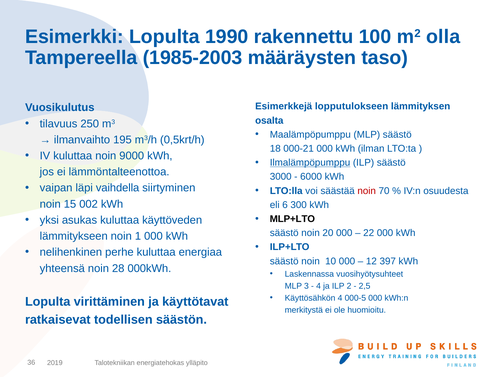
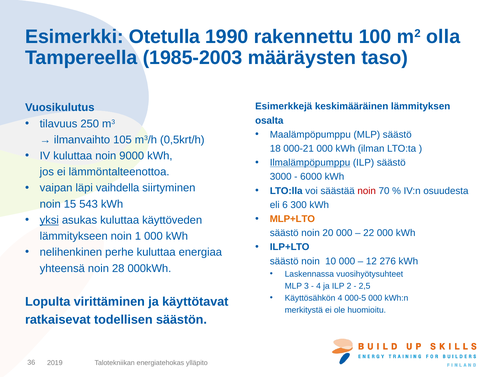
Esimerkki Lopulta: Lopulta -> Otetulla
lopputulokseen: lopputulokseen -> keskimääräinen
195: 195 -> 105
002: 002 -> 543
MLP+LTO colour: black -> orange
yksi underline: none -> present
397: 397 -> 276
